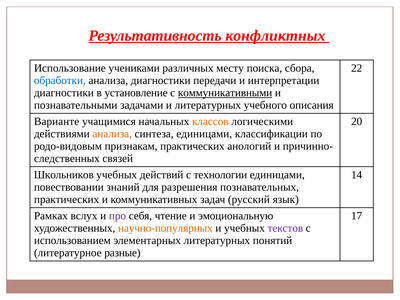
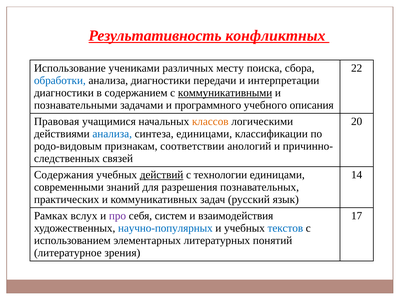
установление: установление -> содержанием
и литературных: литературных -> программного
Варианте: Варианте -> Правовая
анализа at (112, 134) colour: orange -> blue
признакам практических: практических -> соответствии
Школьников: Школьников -> Содержания
действий underline: none -> present
повествовании: повествовании -> современными
чтение: чтение -> систем
эмоциональную: эмоциональную -> взаимодействия
научно-популярных colour: orange -> blue
текстов colour: purple -> blue
разные: разные -> зрения
